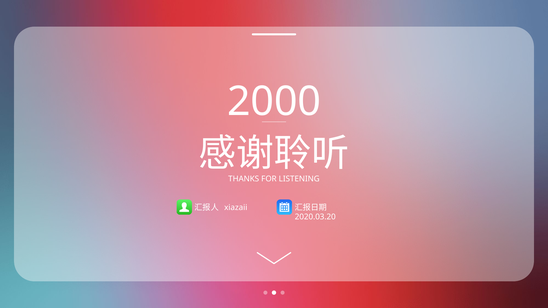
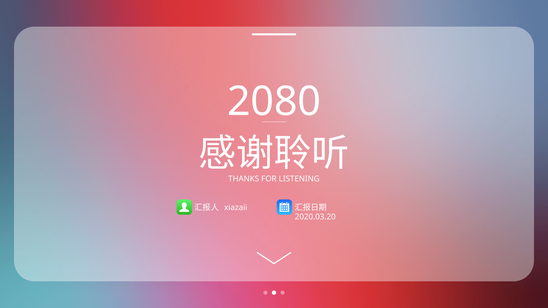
2000: 2000 -> 2080
